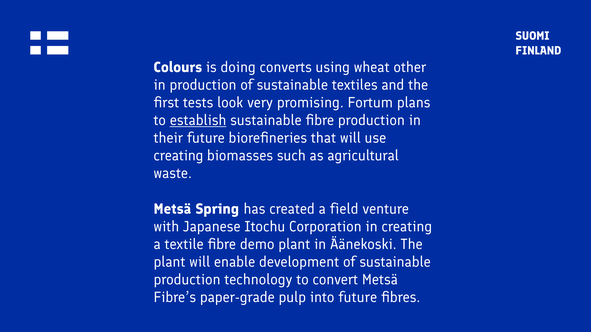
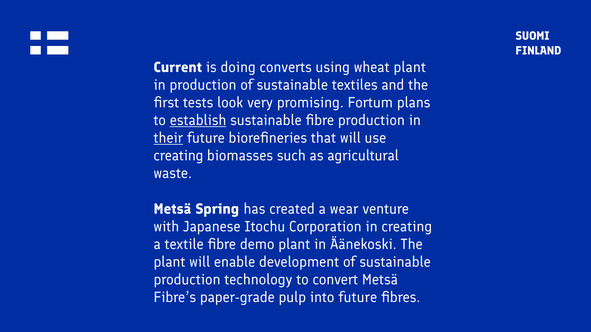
Colours: Colours -> Current
wheat other: other -> plant
their underline: none -> present
field: field -> wear
